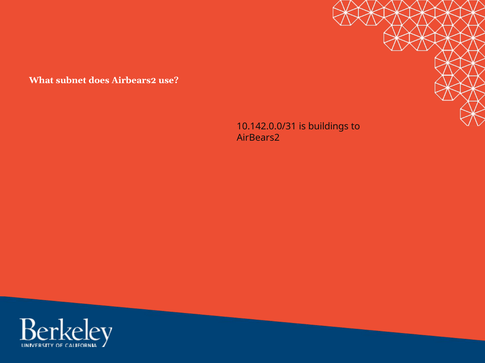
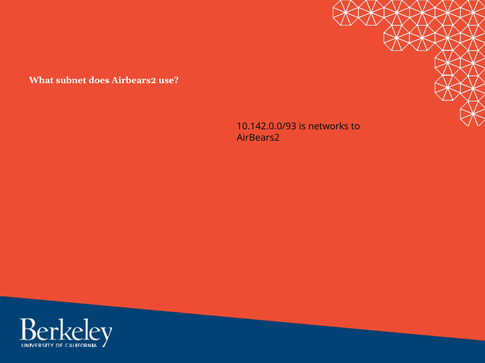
10.142.0.0/31: 10.142.0.0/31 -> 10.142.0.0/93
buildings: buildings -> networks
